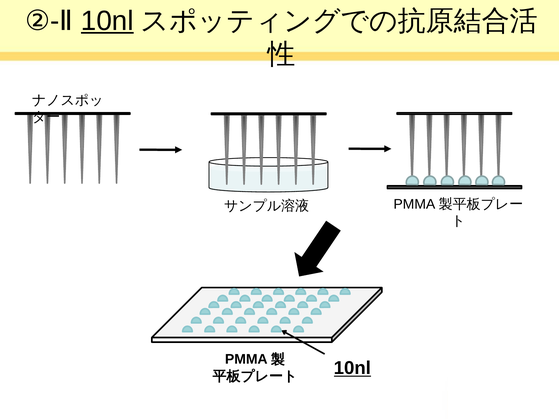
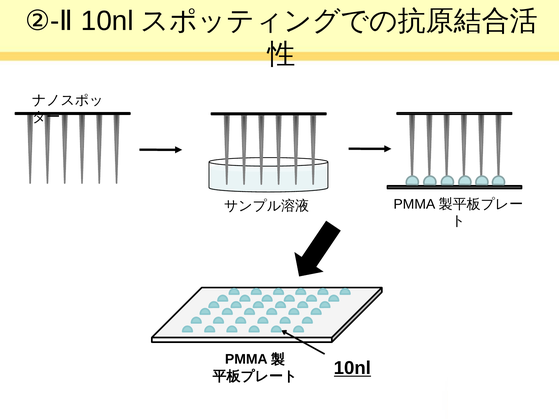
10nl at (107, 21) underline: present -> none
